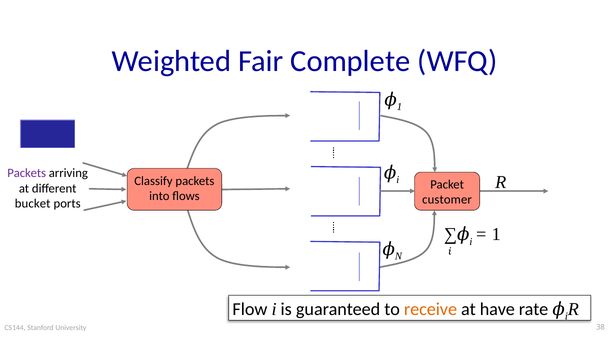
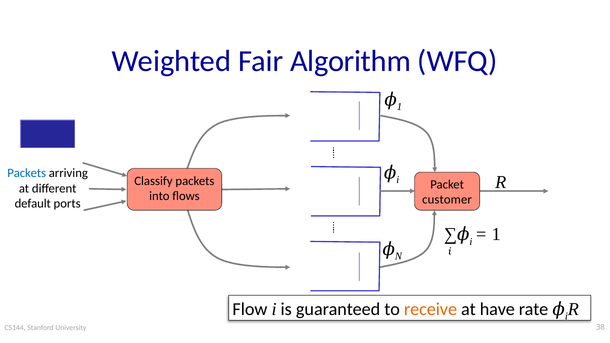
Complete: Complete -> Algorithm
Packets at (27, 173) colour: purple -> blue
bucket: bucket -> default
